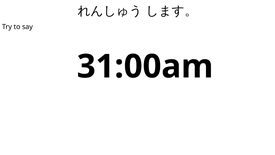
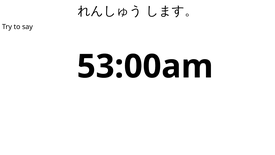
31:00am: 31:00am -> 53:00am
